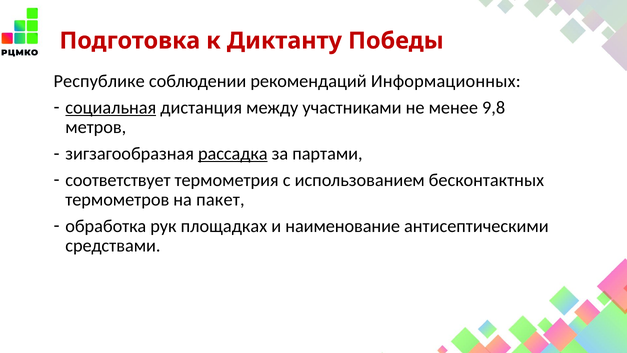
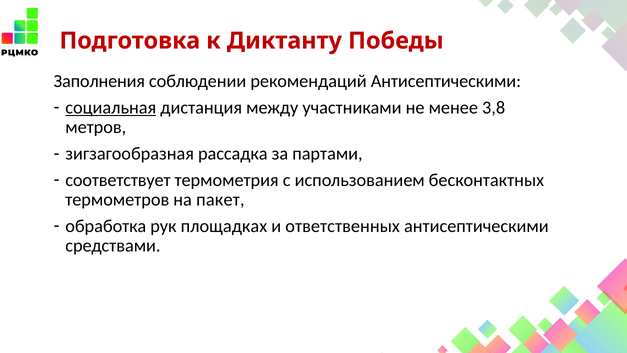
Республике: Республике -> Заполнения
рекомендаций Информационных: Информационных -> Антисептическими
9,8: 9,8 -> 3,8
рассадка underline: present -> none
наименование: наименование -> ответственных
